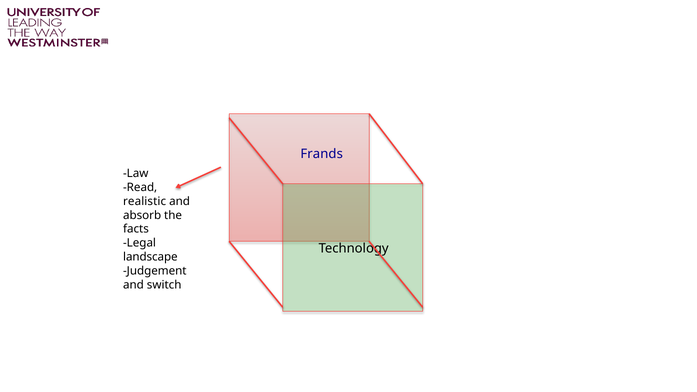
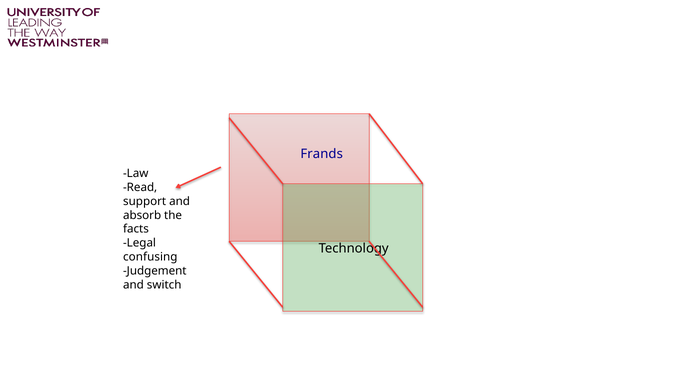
realistic: realistic -> support
landscape: landscape -> confusing
